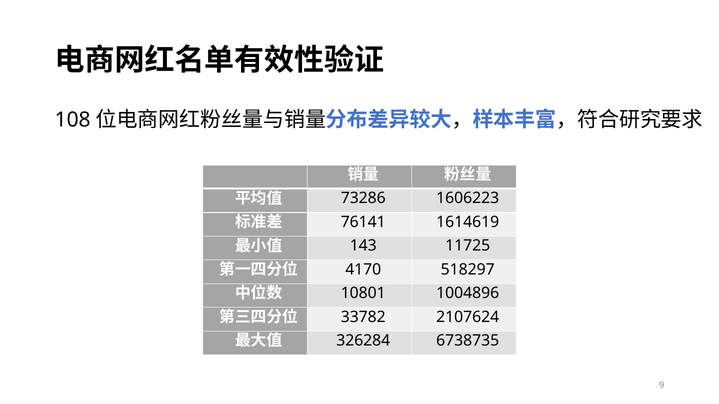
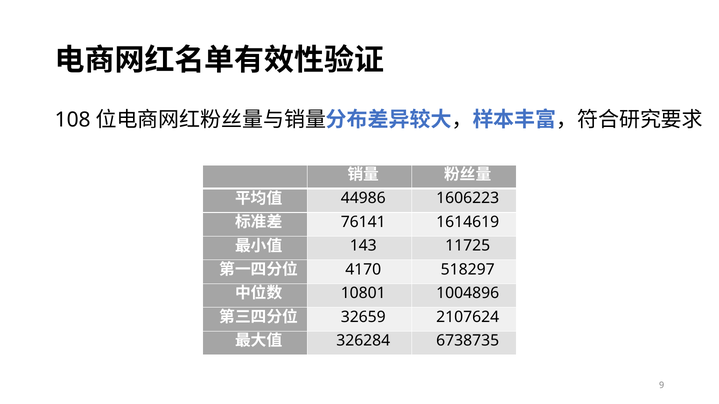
73286: 73286 -> 44986
33782: 33782 -> 32659
